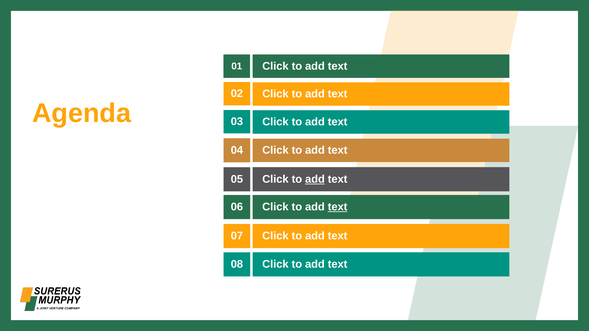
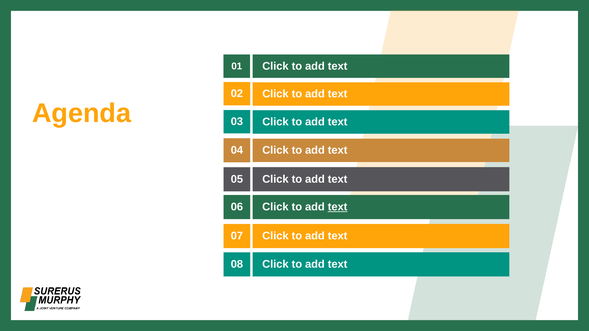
add at (315, 179) underline: present -> none
